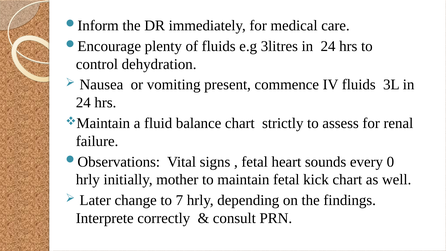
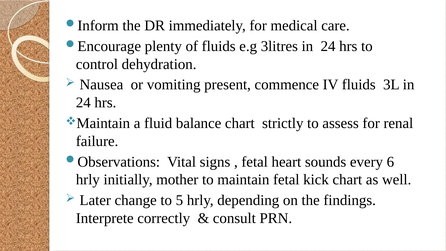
0: 0 -> 6
7: 7 -> 5
